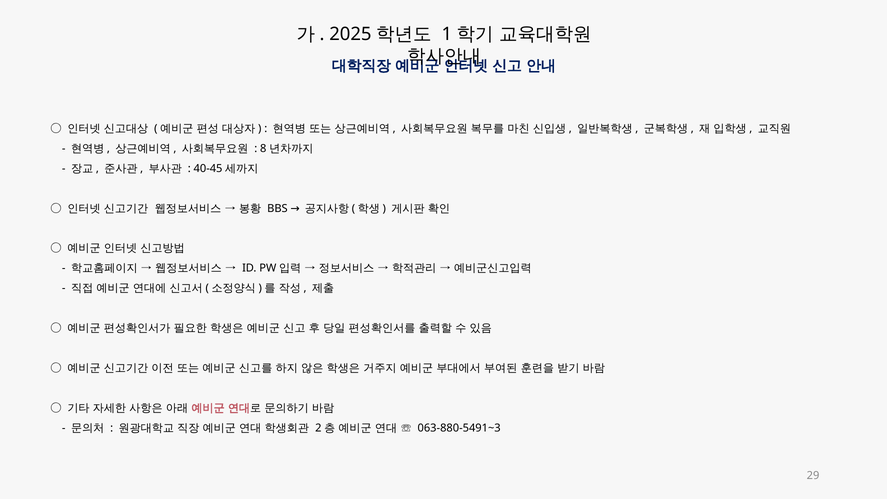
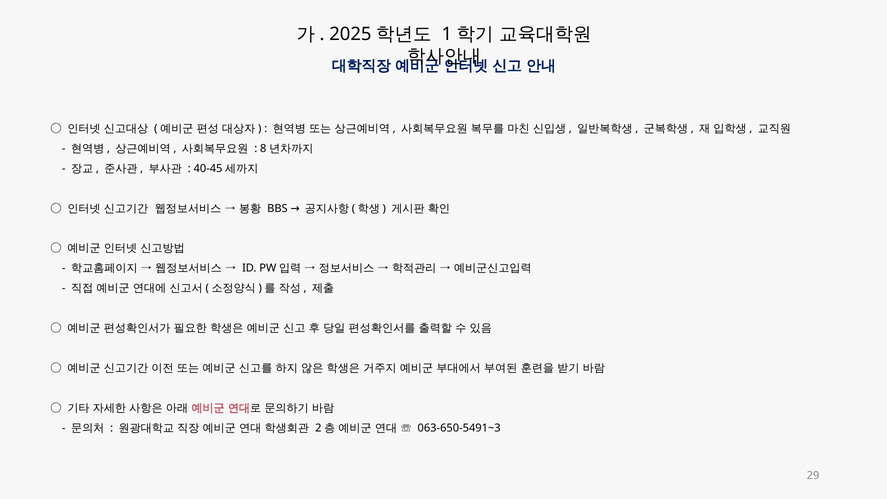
063-880-5491~3: 063-880-5491~3 -> 063-650-5491~3
